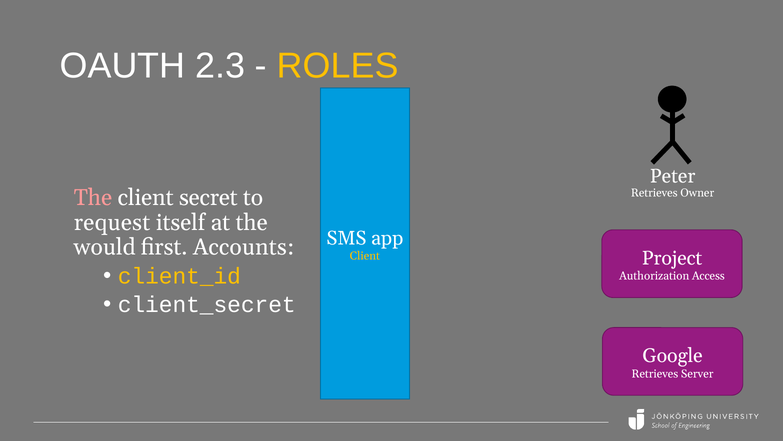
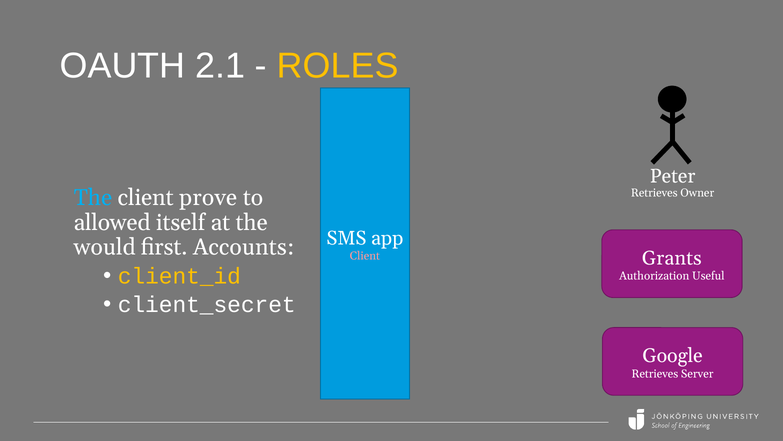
2.3: 2.3 -> 2.1
The at (93, 198) colour: pink -> light blue
secret: secret -> prove
request: request -> allowed
Project: Project -> Grants
Client at (365, 256) colour: yellow -> pink
Access: Access -> Useful
